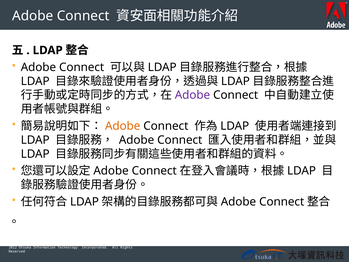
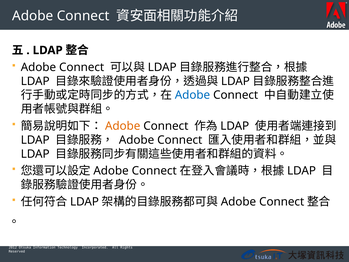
Adobe at (192, 95) colour: purple -> blue
